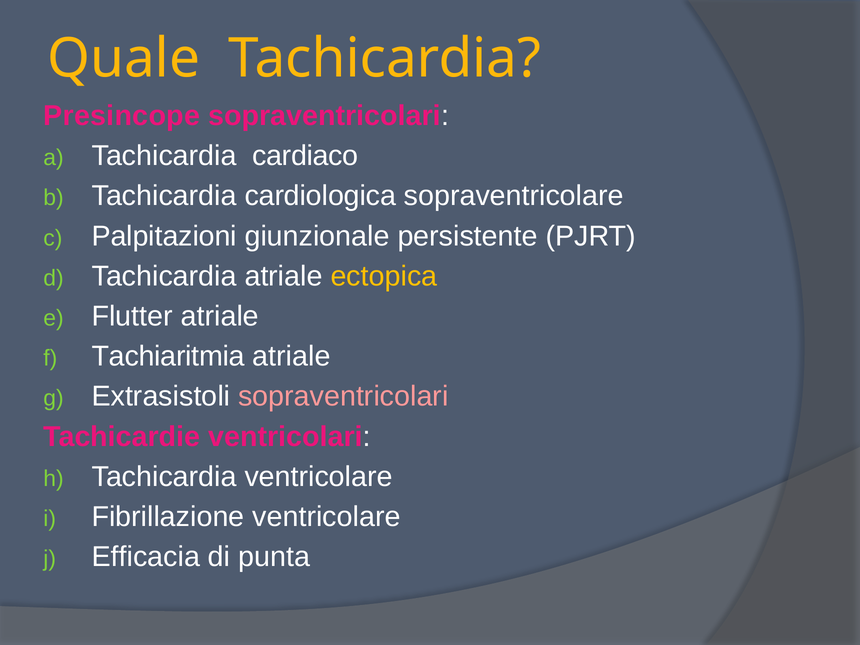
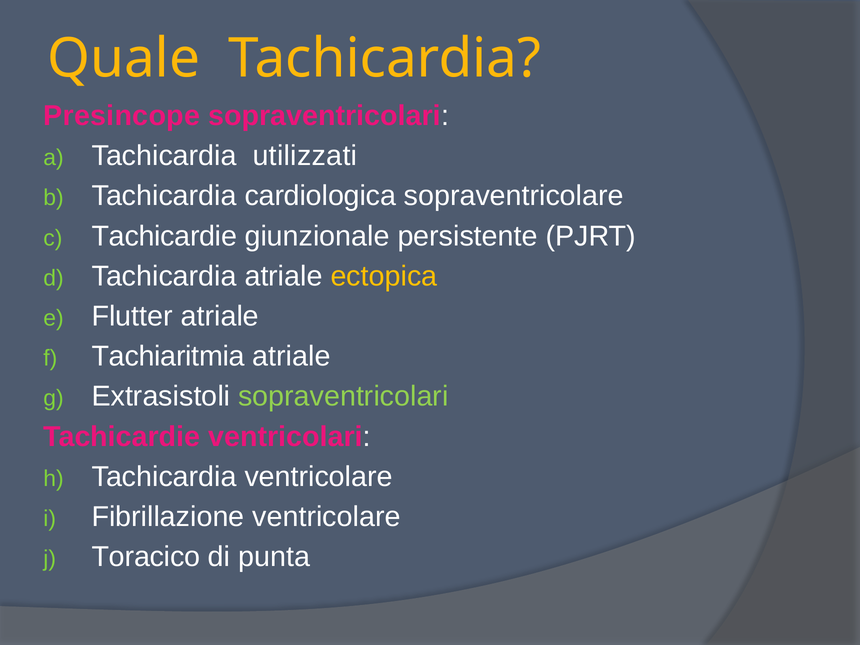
cardiaco: cardiaco -> utilizzati
Palpitazioni at (164, 236): Palpitazioni -> Tachicardie
sopraventricolari at (343, 397) colour: pink -> light green
Efficacia: Efficacia -> Toracico
